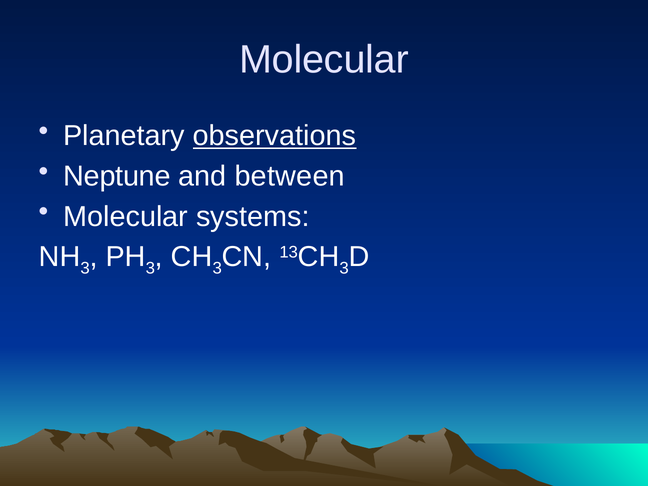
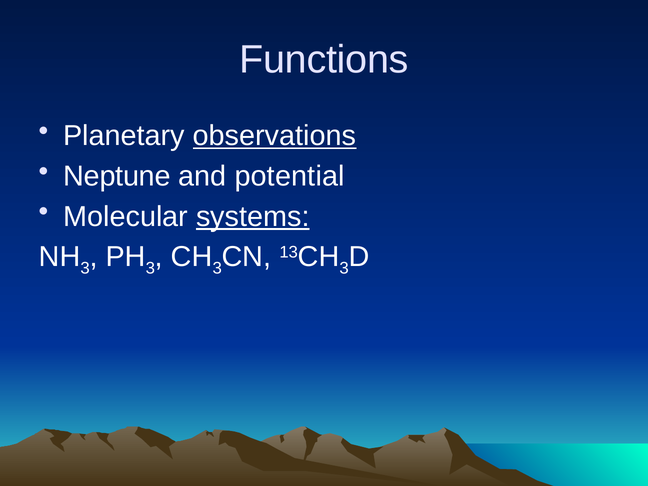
Molecular at (324, 59): Molecular -> Functions
between: between -> potential
systems underline: none -> present
